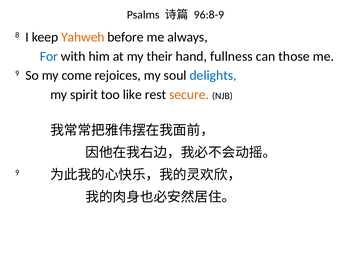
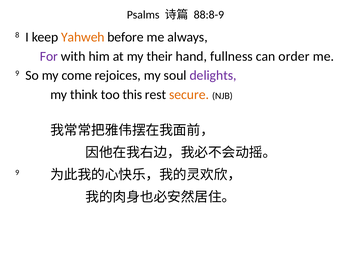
96:8-9: 96:8-9 -> 88:8-9
For colour: blue -> purple
those: those -> order
delights colour: blue -> purple
spirit: spirit -> think
like: like -> this
